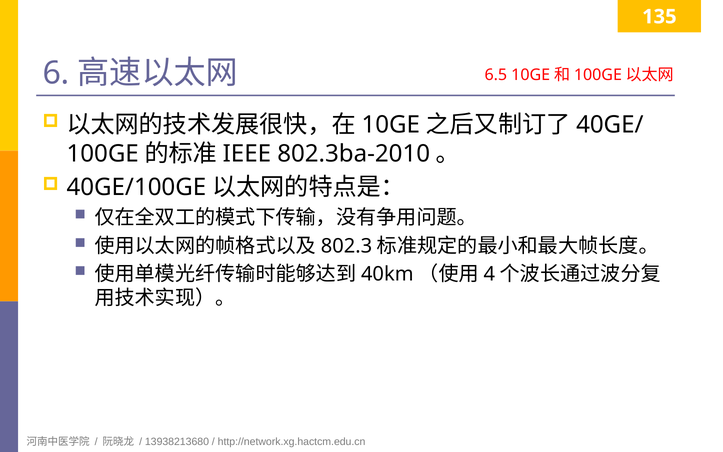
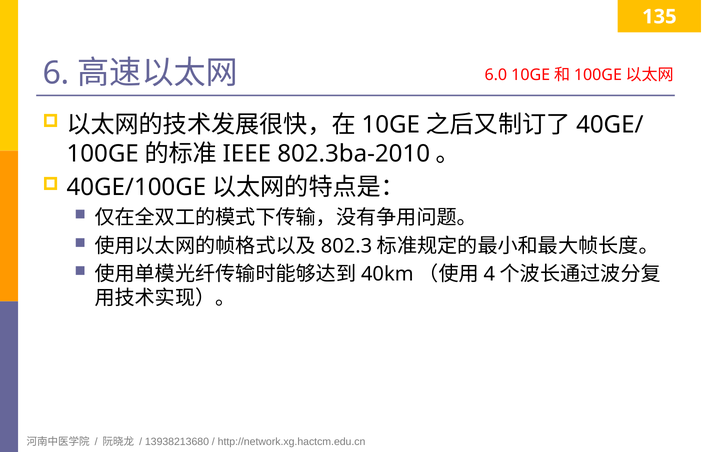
6.5: 6.5 -> 6.0
